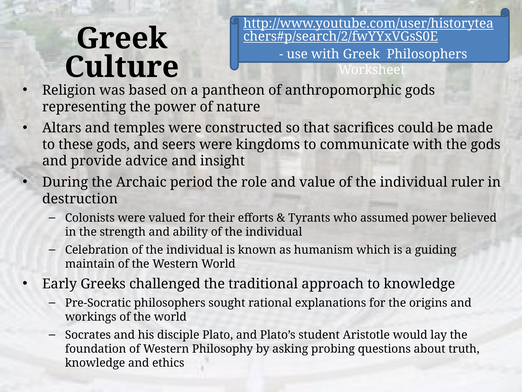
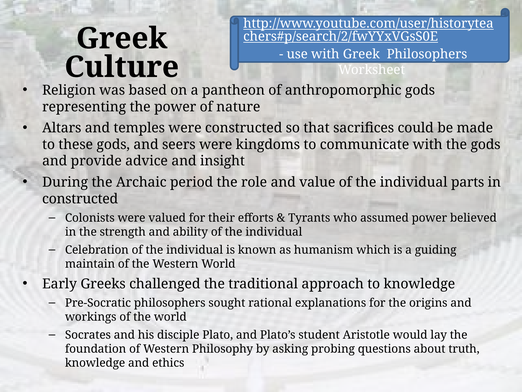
ruler: ruler -> parts
destruction at (80, 199): destruction -> constructed
